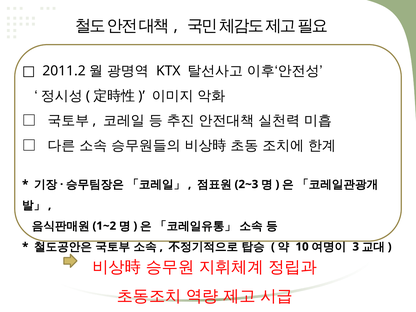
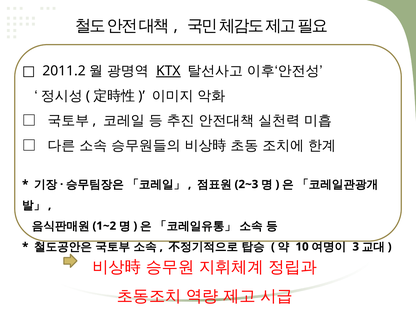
KTX underline: none -> present
